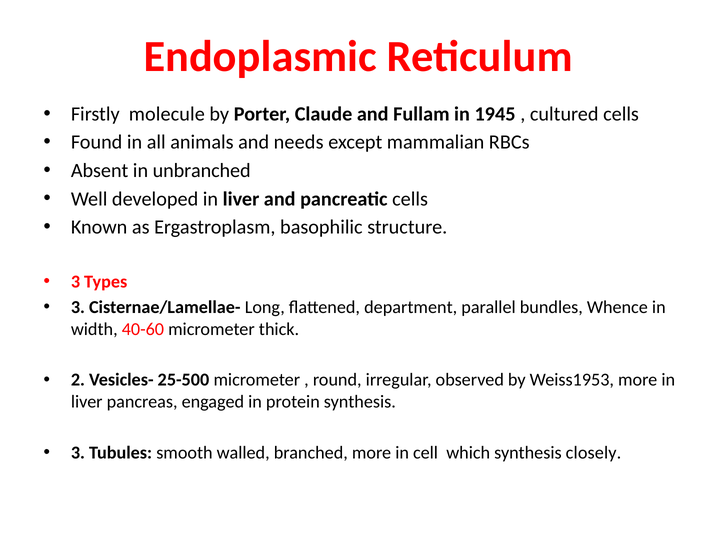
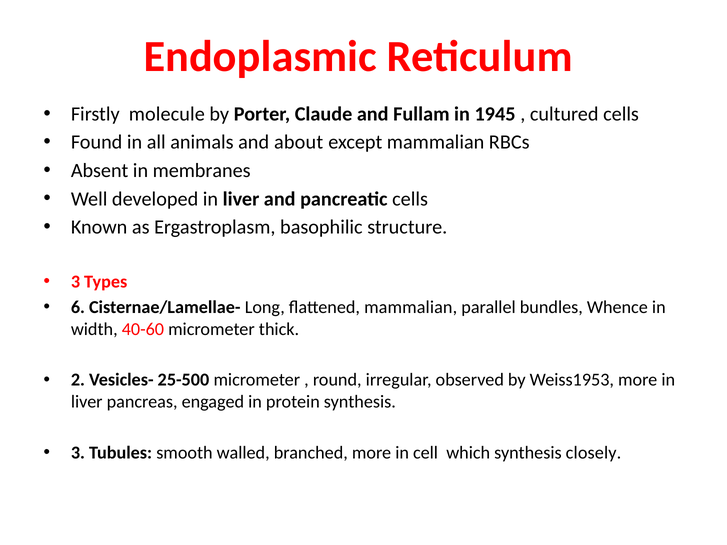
needs: needs -> about
unbranched: unbranched -> membranes
3 at (78, 307): 3 -> 6
flattened department: department -> mammalian
